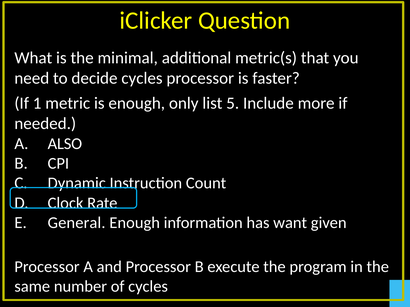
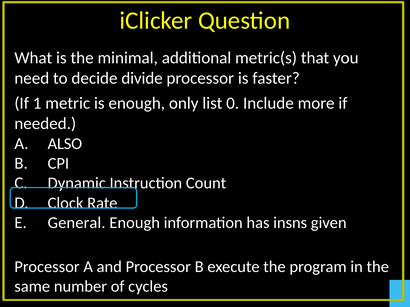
decide cycles: cycles -> divide
5: 5 -> 0
want: want -> insns
